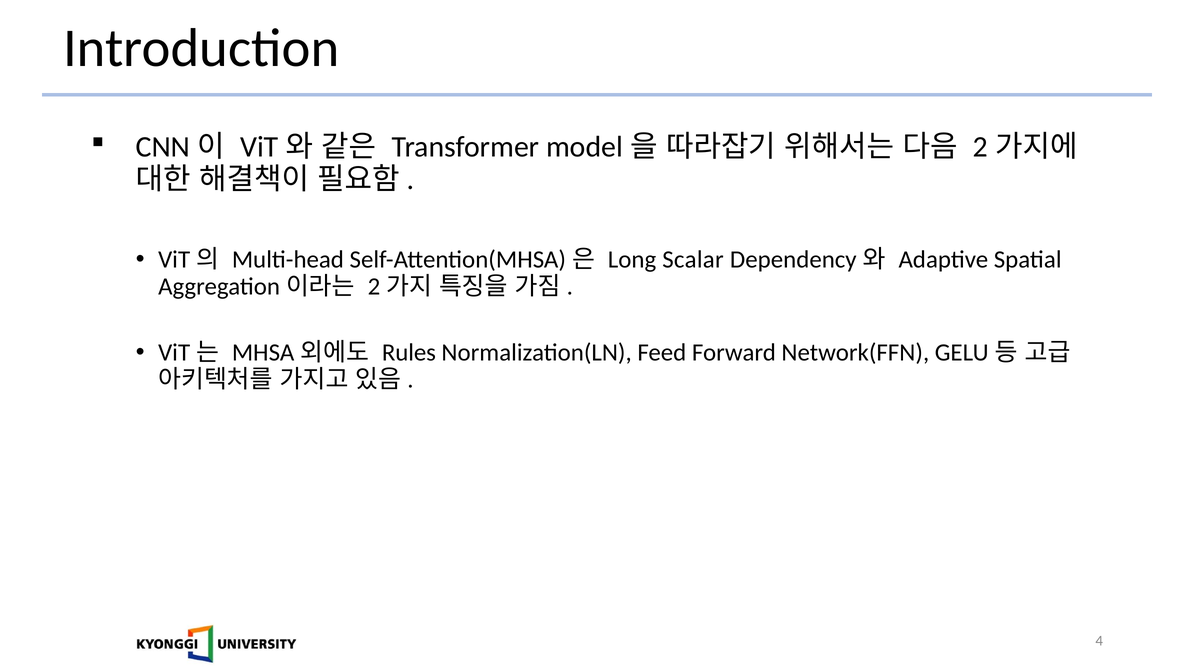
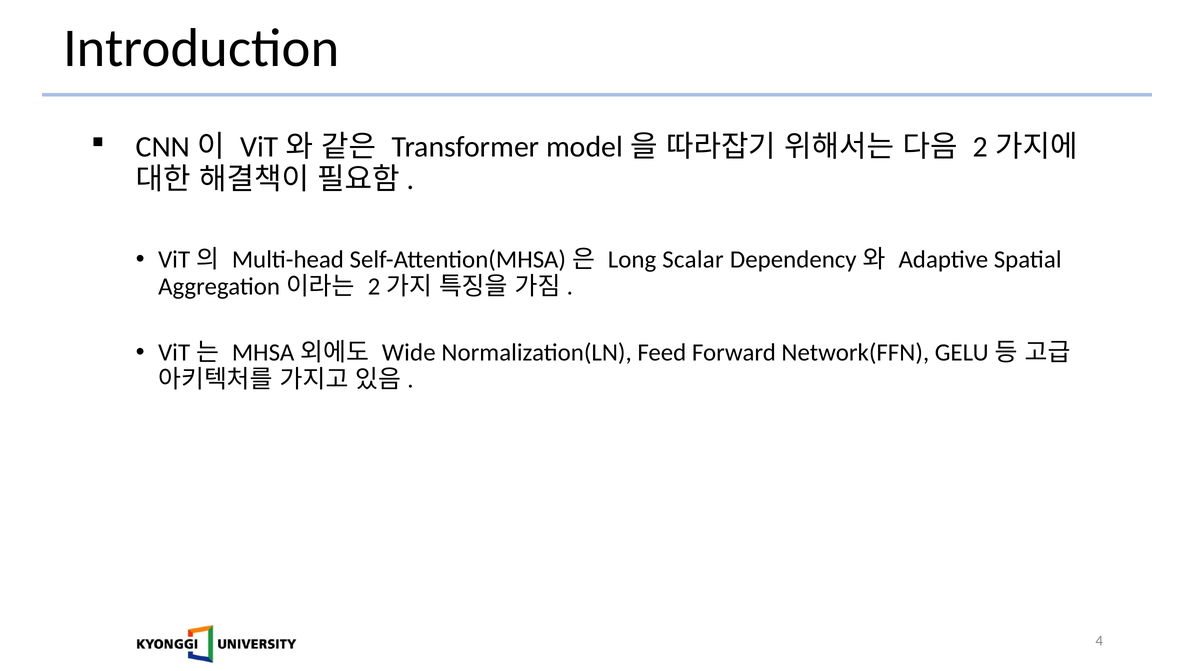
Rules: Rules -> Wide
